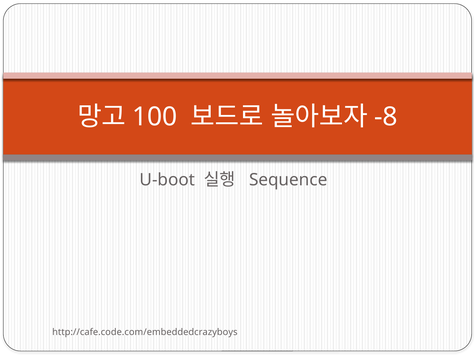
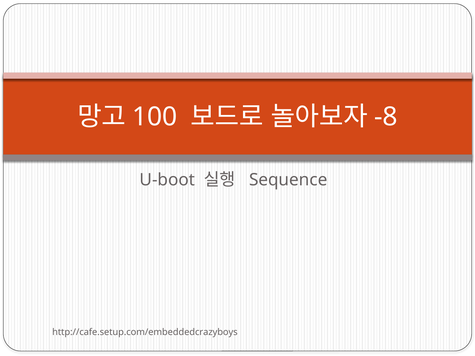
http://cafe.code.com/embeddedcrazyboys: http://cafe.code.com/embeddedcrazyboys -> http://cafe.setup.com/embeddedcrazyboys
